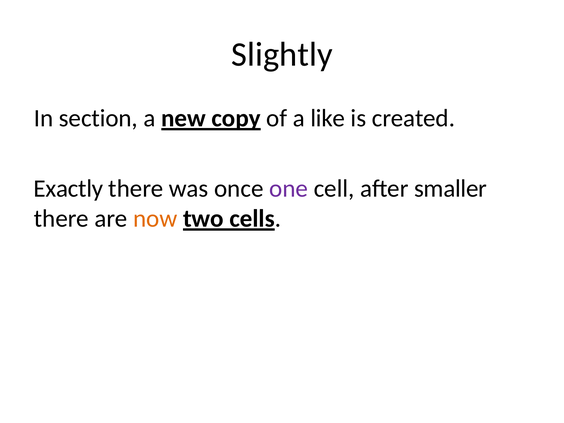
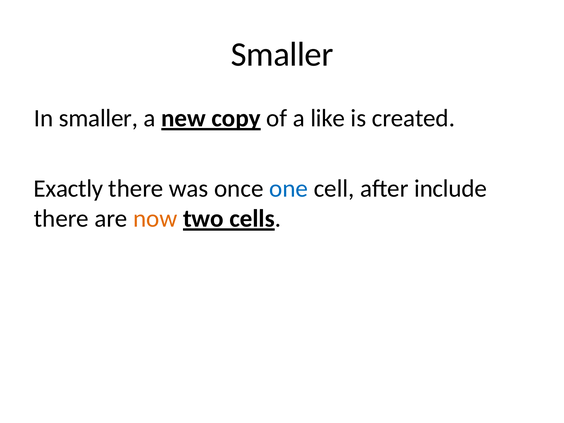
Slightly at (282, 55): Slightly -> Smaller
In section: section -> smaller
one colour: purple -> blue
smaller: smaller -> include
